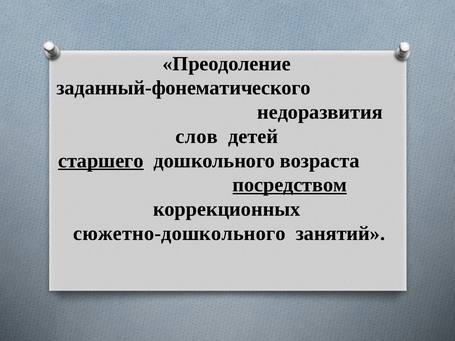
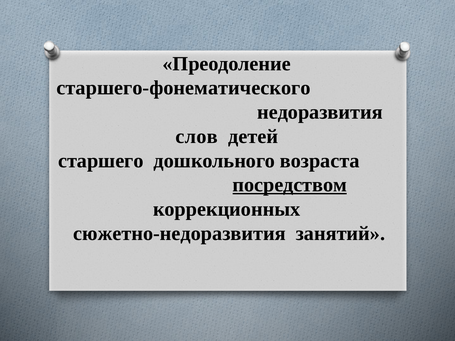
заданный-фонематического: заданный-фонематического -> старшего-фонематического
старшего underline: present -> none
сюжетно-дошкольного: сюжетно-дошкольного -> сюжетно-недоразвития
